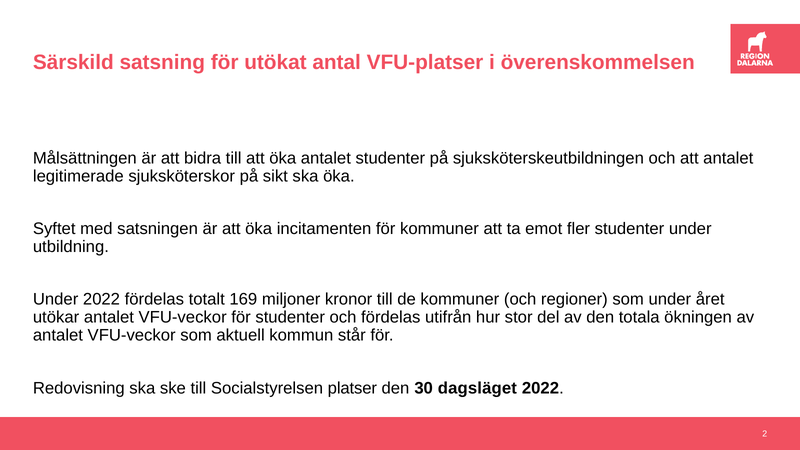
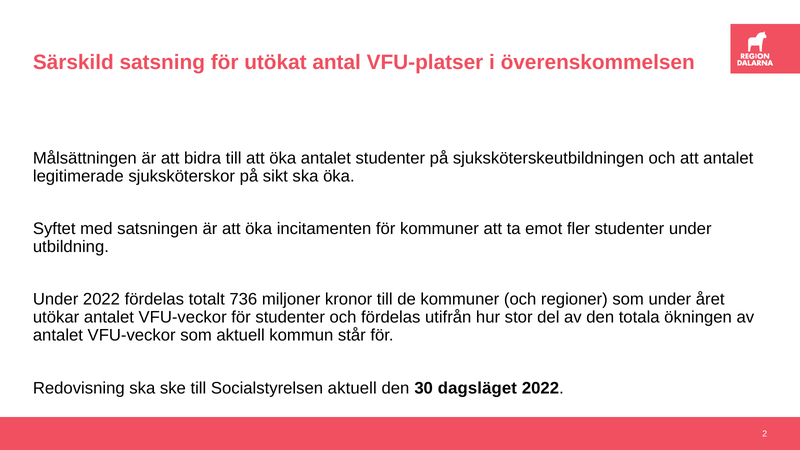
169: 169 -> 736
Socialstyrelsen platser: platser -> aktuell
